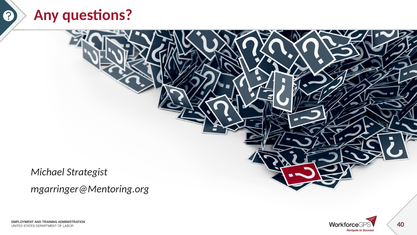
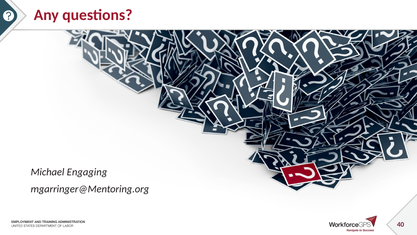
Strategist: Strategist -> Engaging
